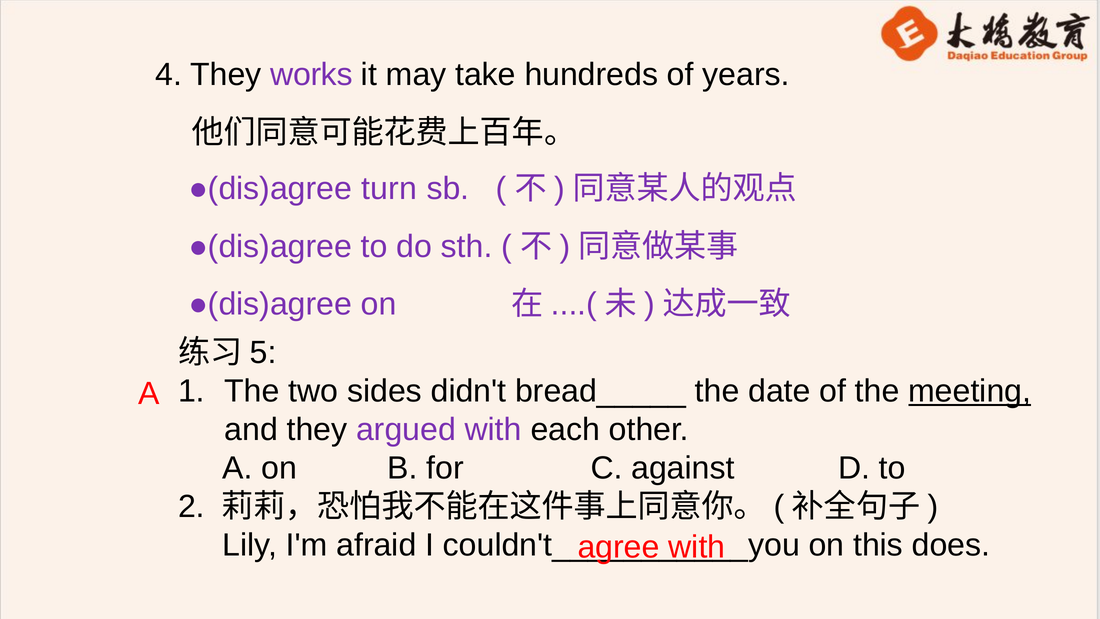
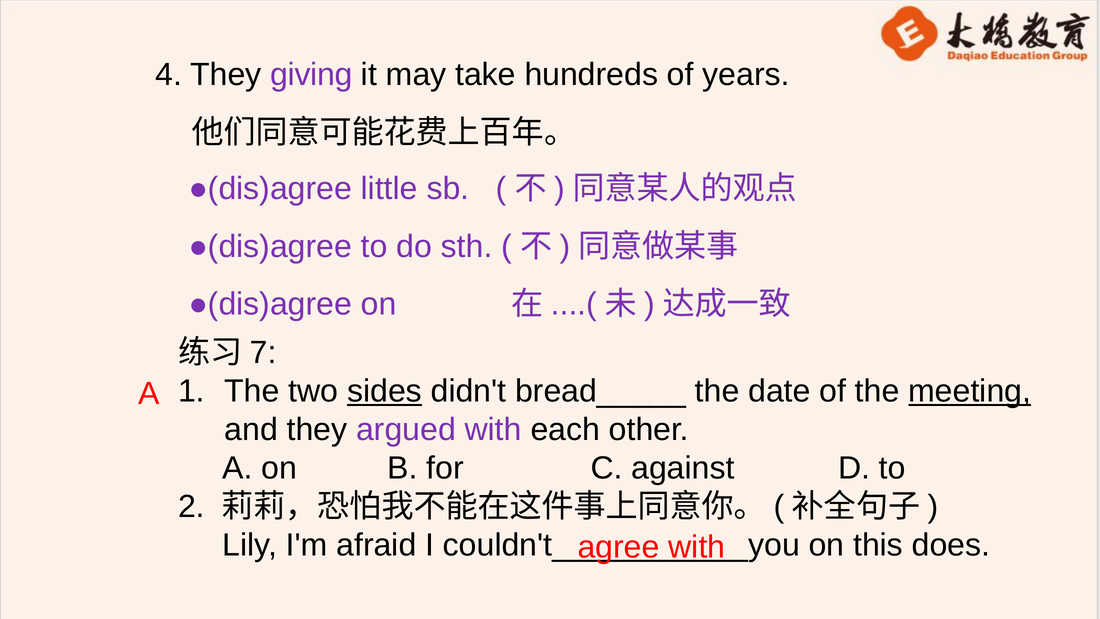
works: works -> giving
turn: turn -> little
5: 5 -> 7
sides underline: none -> present
